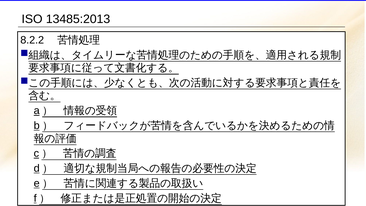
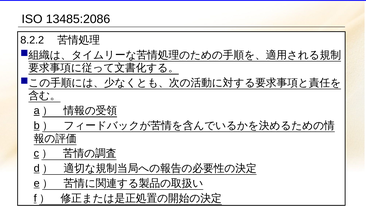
13485:2013: 13485:2013 -> 13485:2086
